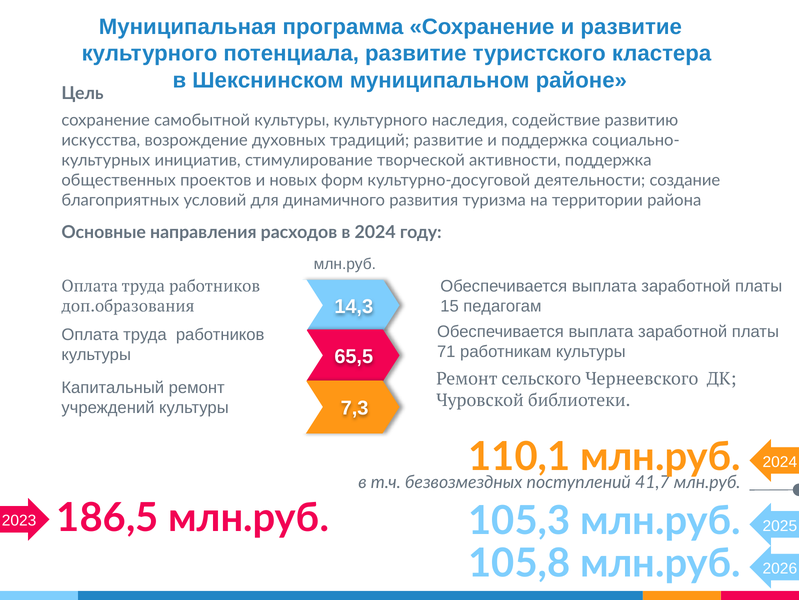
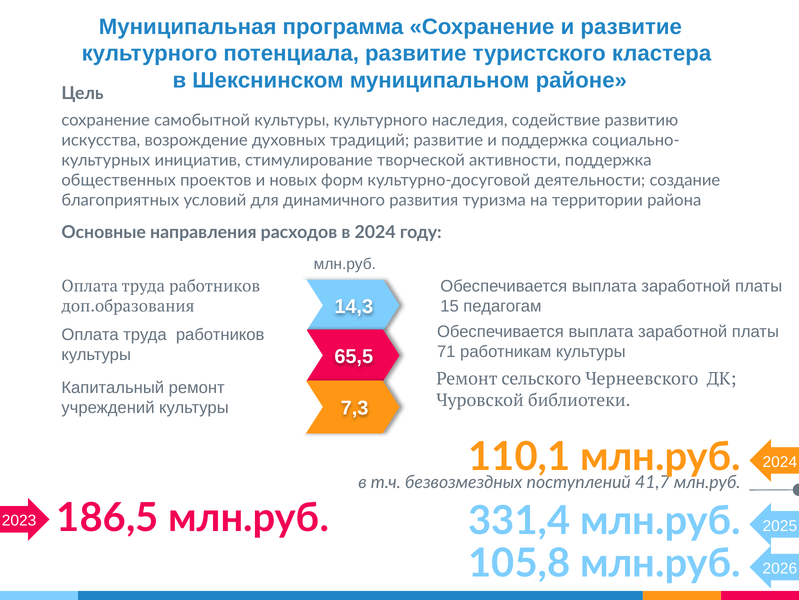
105,3: 105,3 -> 331,4
